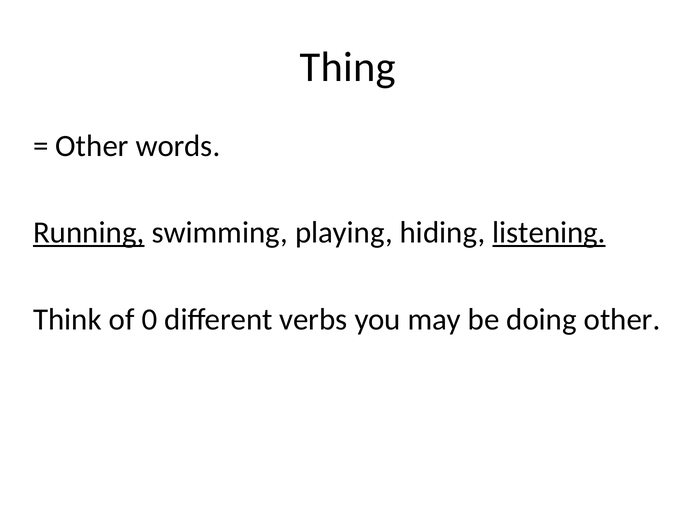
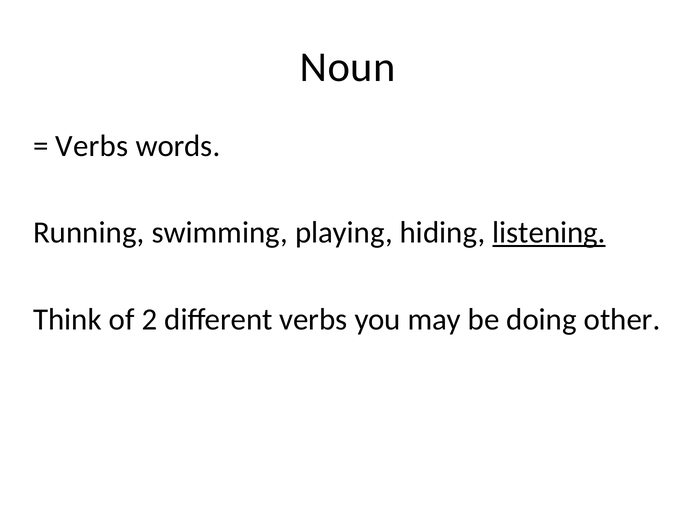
Thing: Thing -> Noun
Other at (92, 146): Other -> Verbs
Running underline: present -> none
0: 0 -> 2
